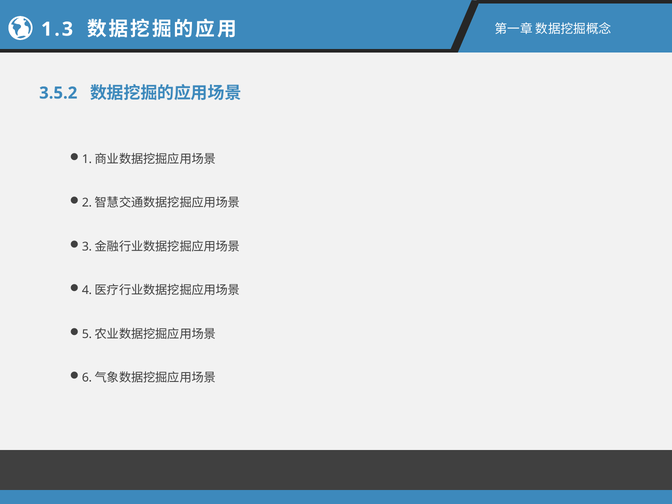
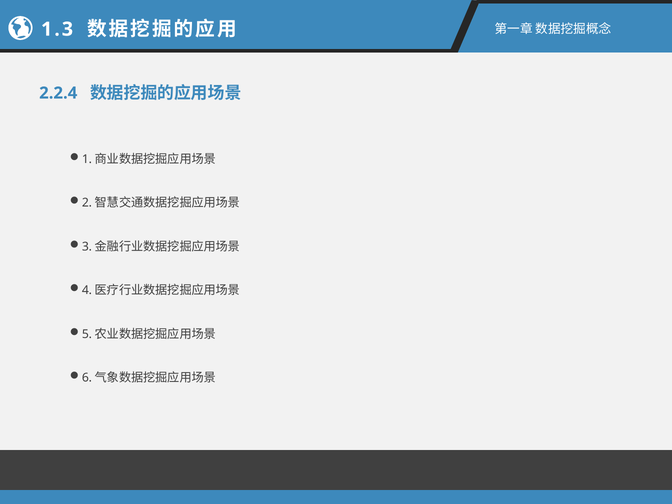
3.5.2: 3.5.2 -> 2.2.4
